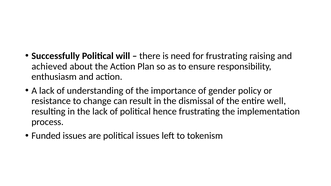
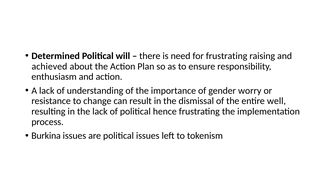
Successfully: Successfully -> Determined
policy: policy -> worry
Funded: Funded -> Burkina
